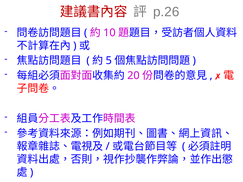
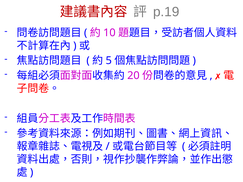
p.26: p.26 -> p.19
